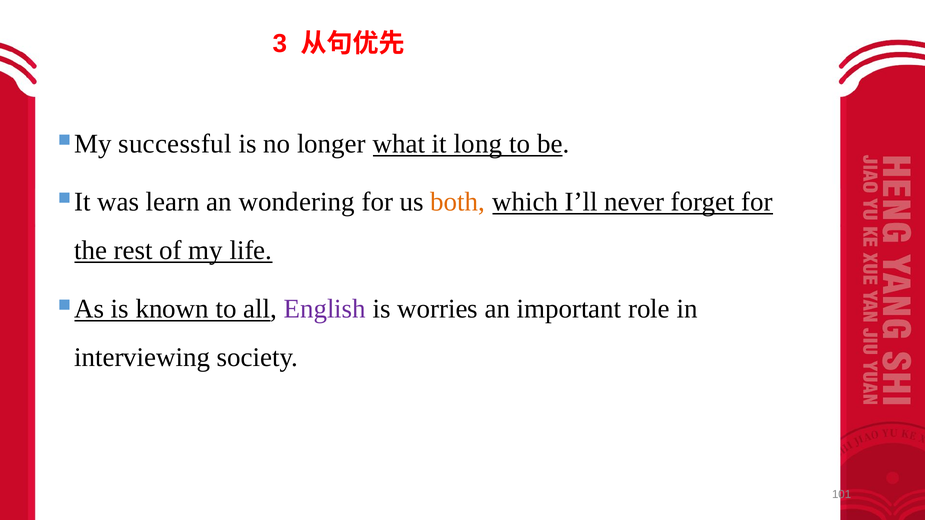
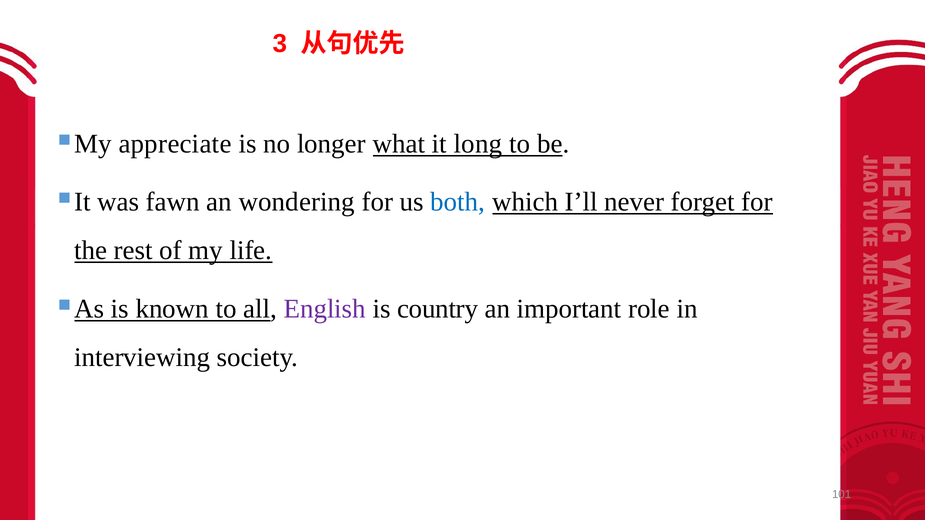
successful: successful -> appreciate
learn: learn -> fawn
both colour: orange -> blue
worries: worries -> country
